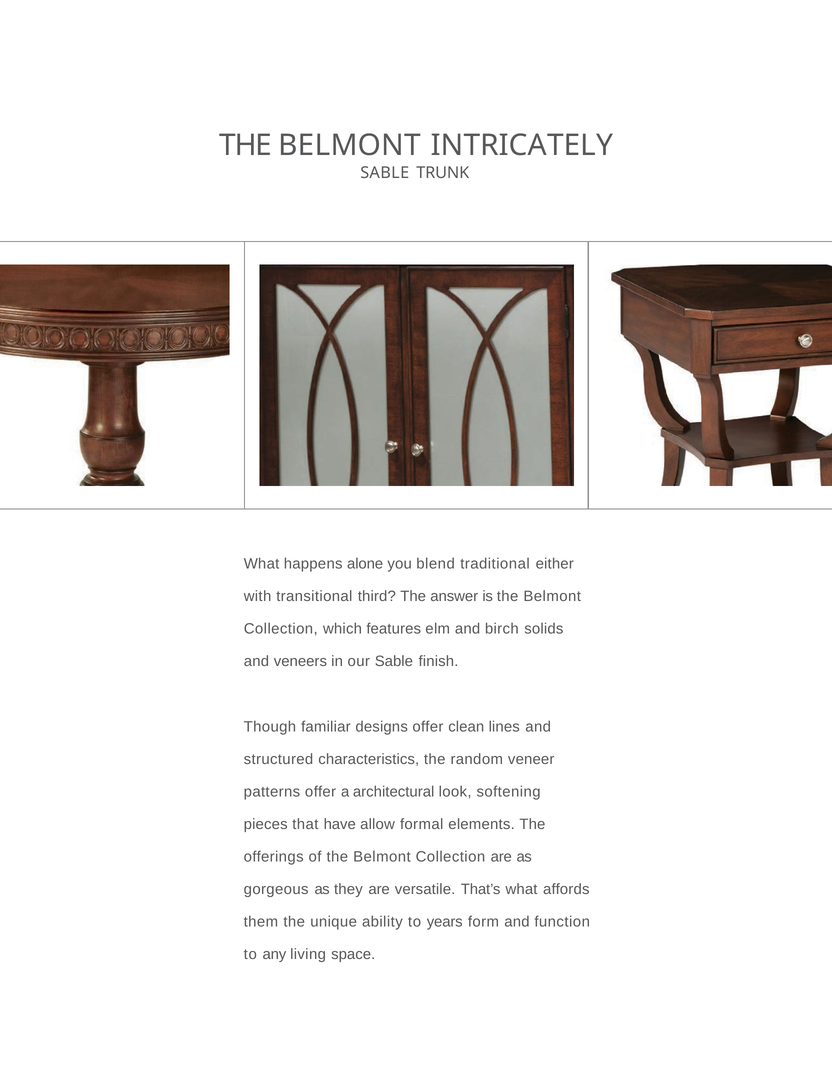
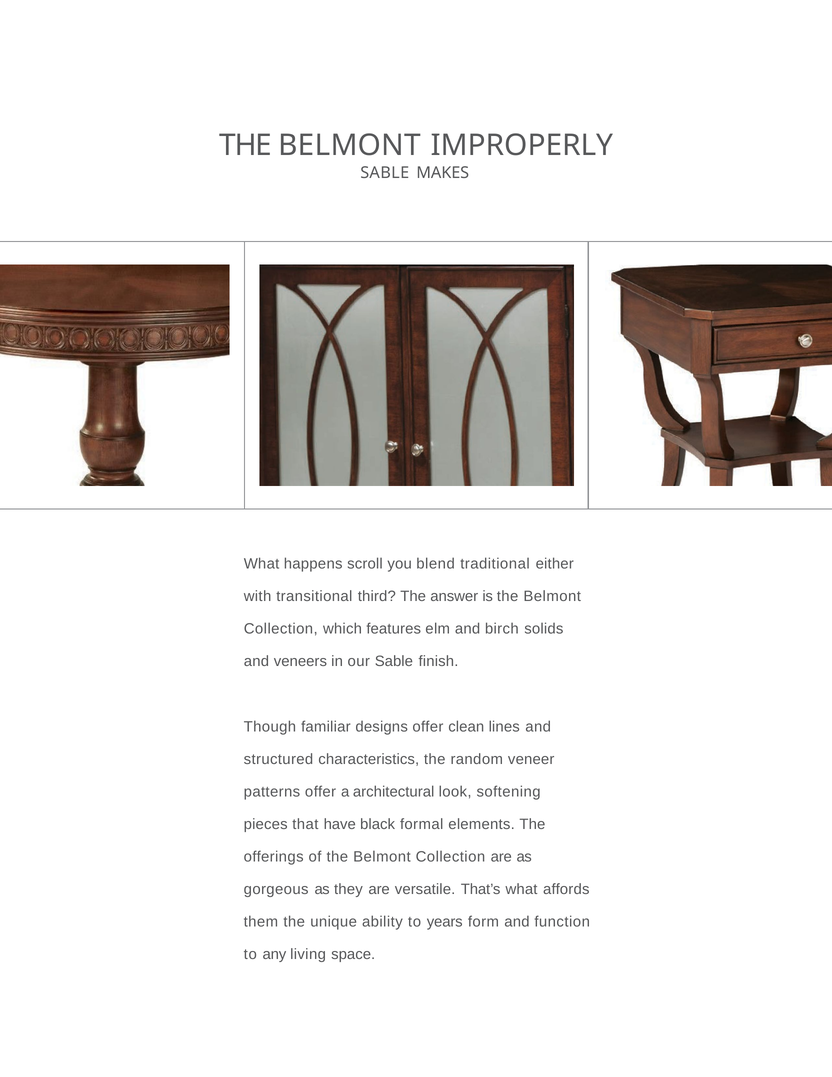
INTRICATELY: INTRICATELY -> IMPROPERLY
TRUNK: TRUNK -> MAKES
alone: alone -> scroll
allow: allow -> black
